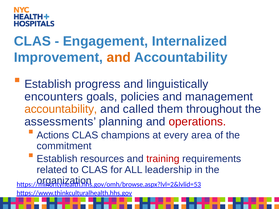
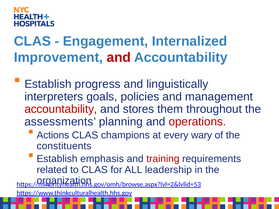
and at (119, 58) colour: orange -> red
encounters: encounters -> interpreters
accountability at (61, 109) colour: orange -> red
called: called -> stores
area: area -> wary
commitment: commitment -> constituents
resources: resources -> emphasis
